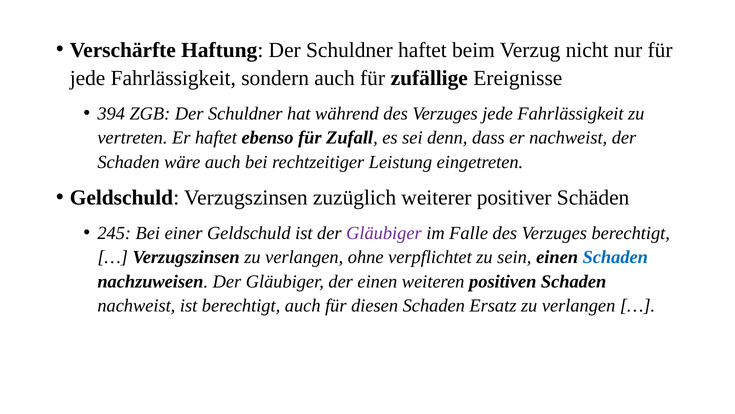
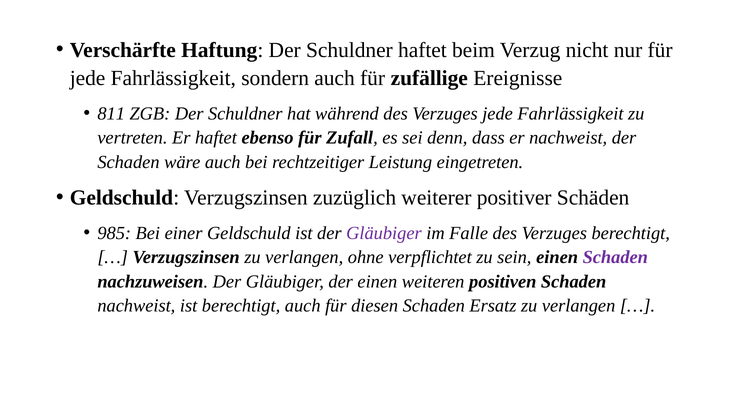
394: 394 -> 811
245: 245 -> 985
Schaden at (615, 257) colour: blue -> purple
